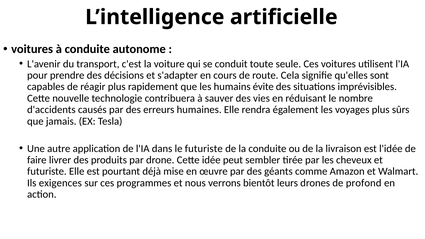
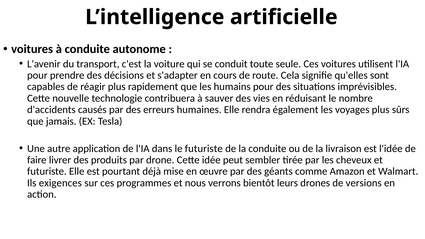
humains évite: évite -> pour
profond: profond -> versions
